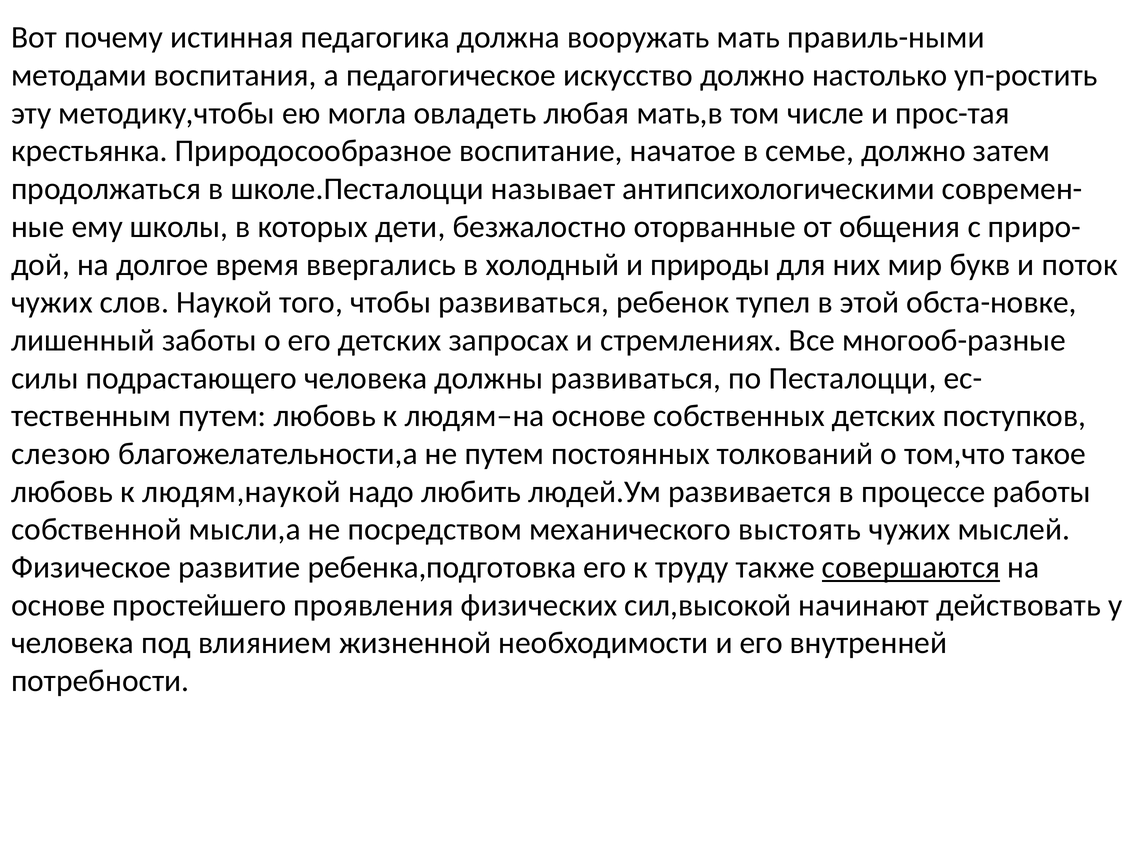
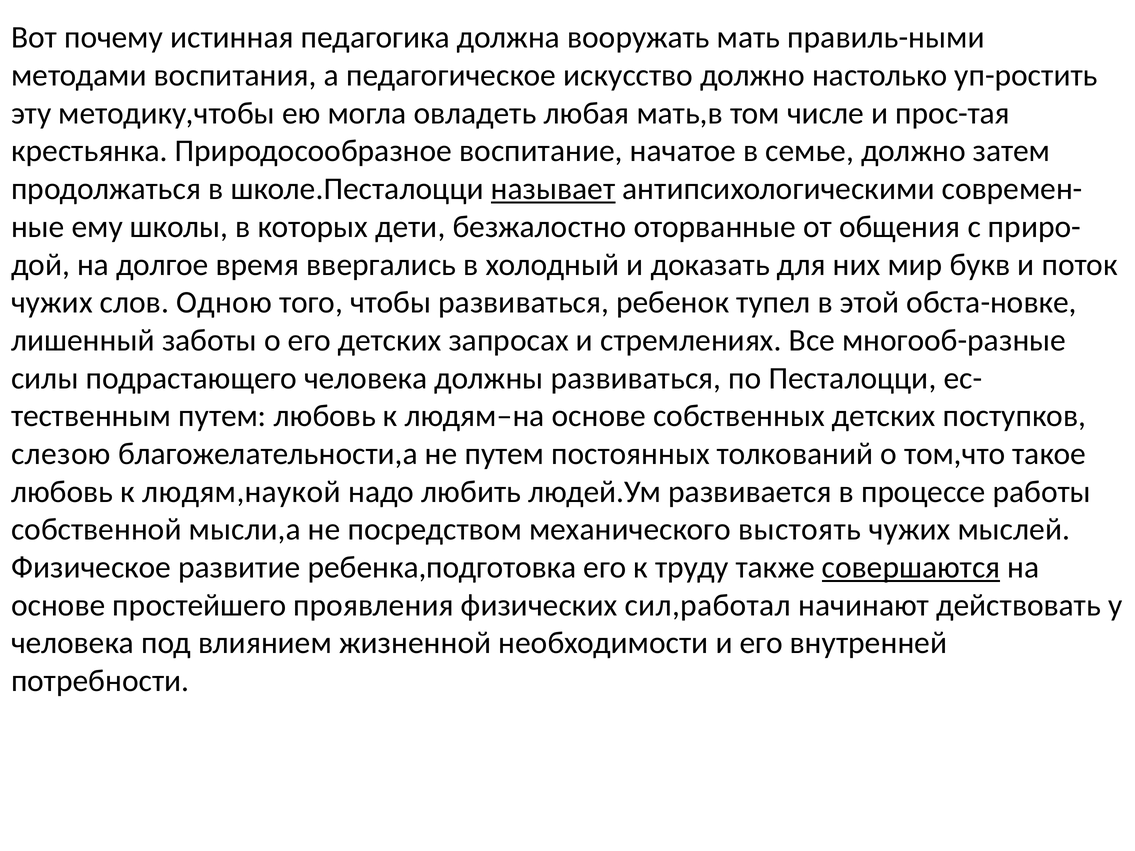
называет underline: none -> present
природы: природы -> доказать
Наукой: Наукой -> Одною
сил,высокой: сил,высокой -> сил,работал
